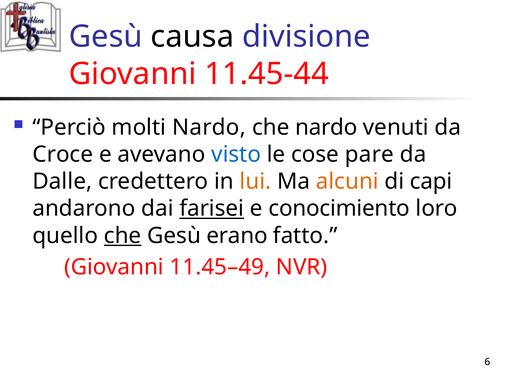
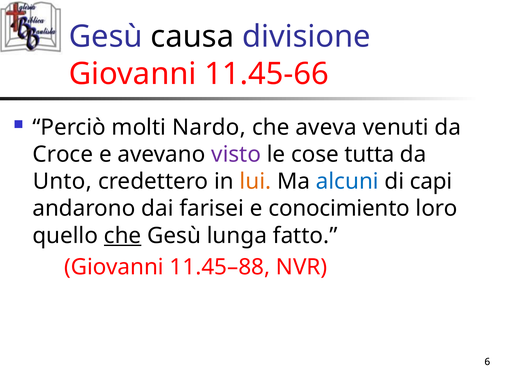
11.45-44: 11.45-44 -> 11.45-66
che nardo: nardo -> aveva
visto colour: blue -> purple
pare: pare -> tutta
Dalle: Dalle -> Unto
alcuni colour: orange -> blue
farisei underline: present -> none
erano: erano -> lunga
11.45–49: 11.45–49 -> 11.45–88
